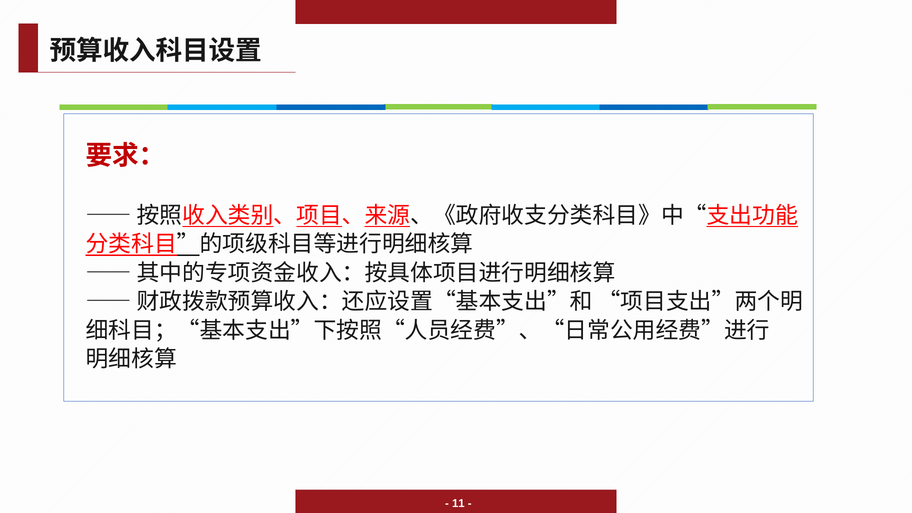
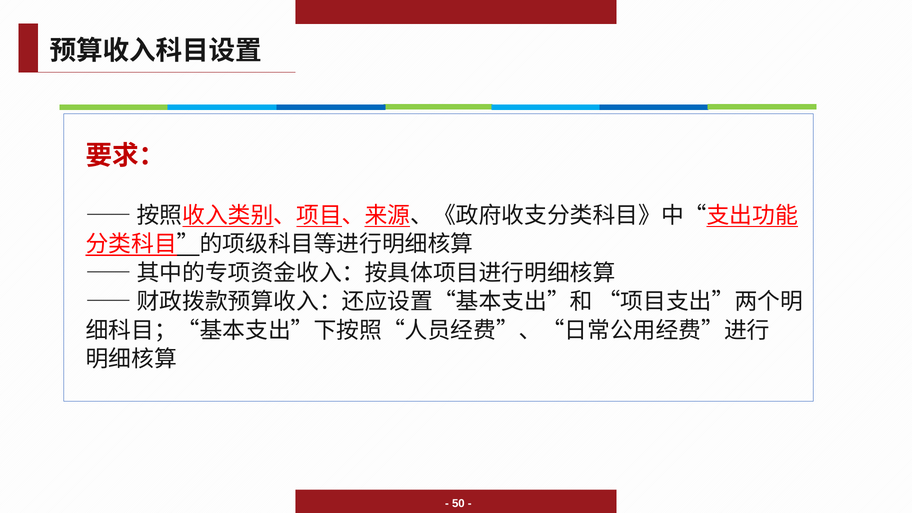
11: 11 -> 50
